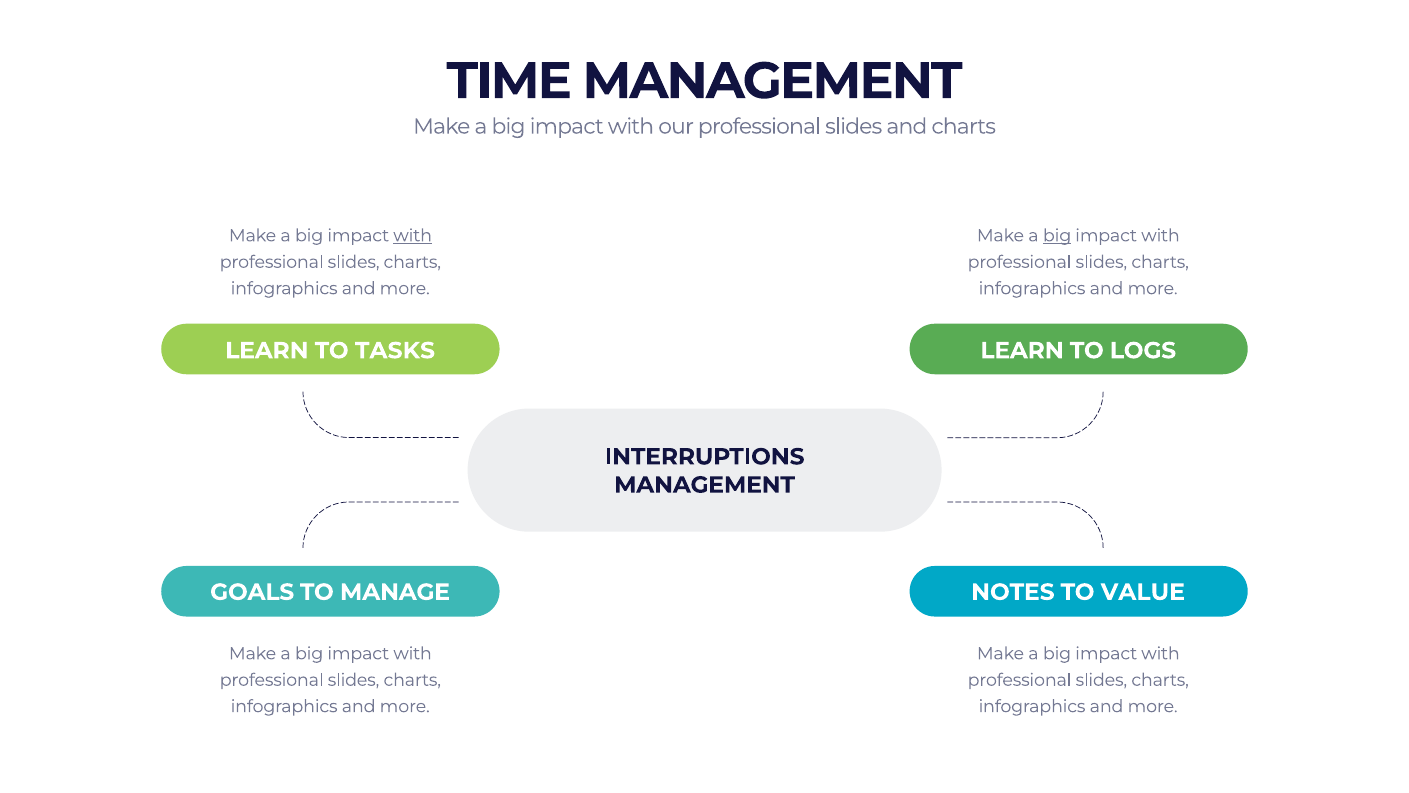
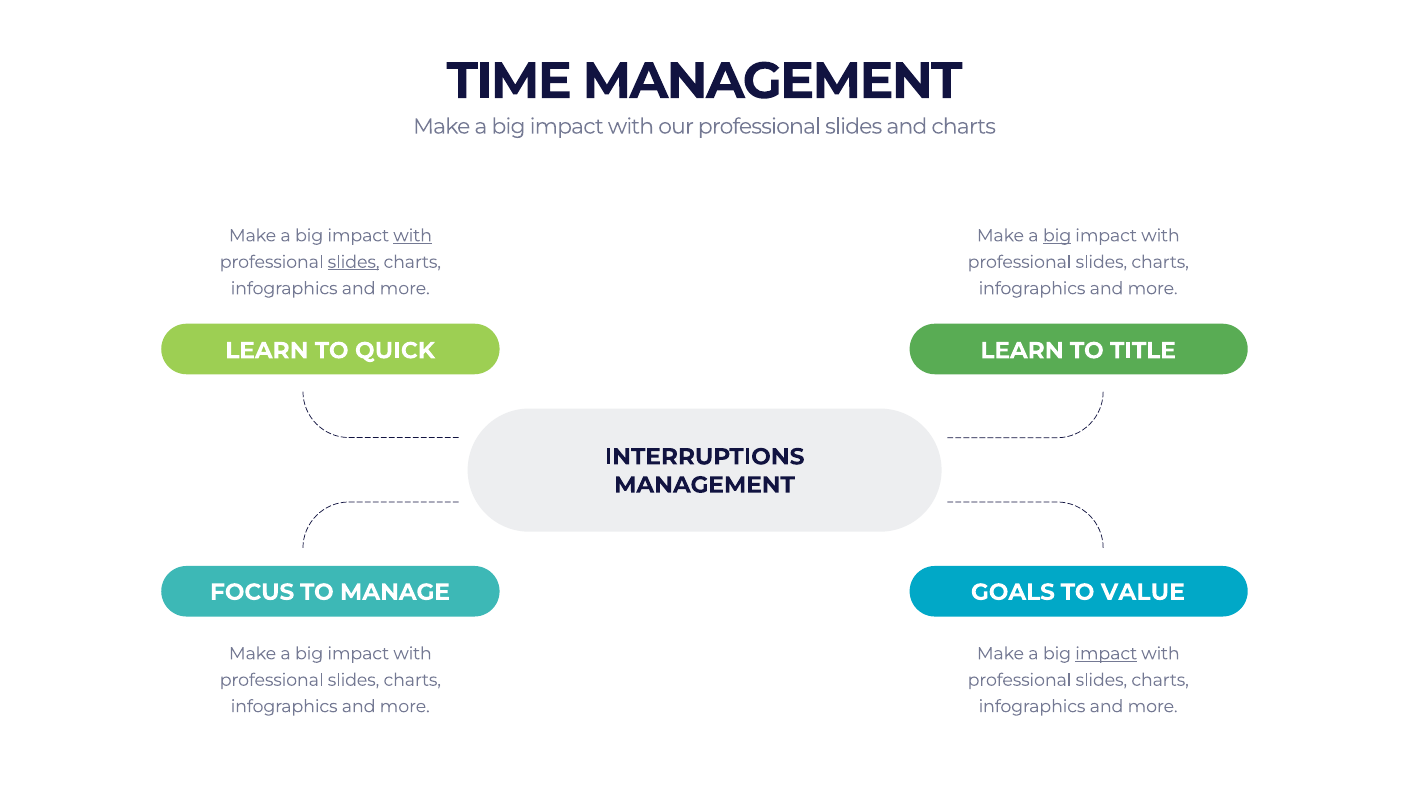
slides at (354, 262) underline: none -> present
TASKS: TASKS -> QUICK
LOGS: LOGS -> TITLE
GOALS: GOALS -> FOCUS
NOTES: NOTES -> GOALS
impact at (1106, 653) underline: none -> present
